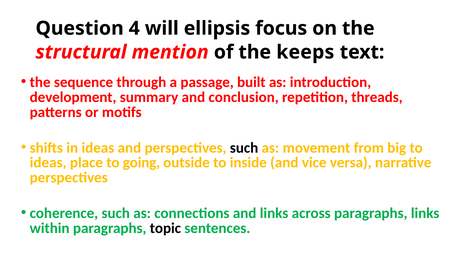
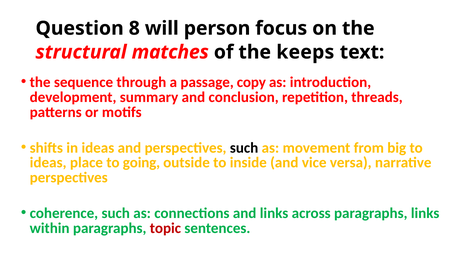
4: 4 -> 8
ellipsis: ellipsis -> person
mention: mention -> matches
built: built -> copy
topic colour: black -> red
